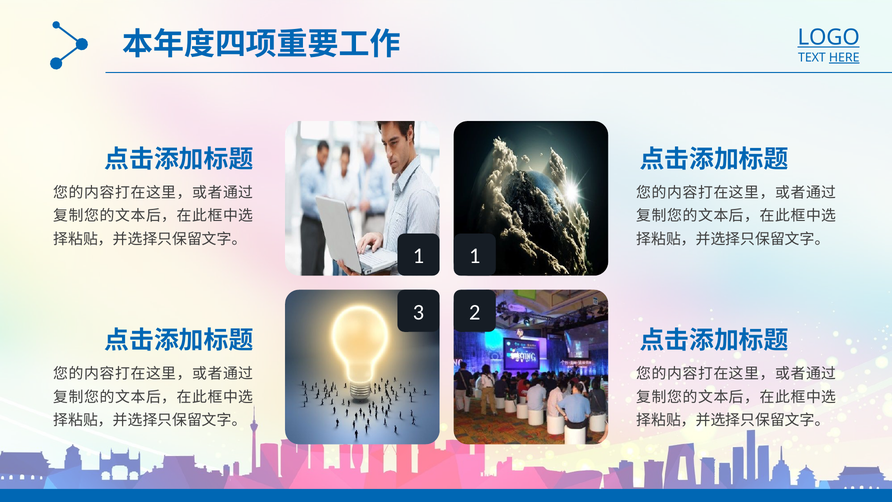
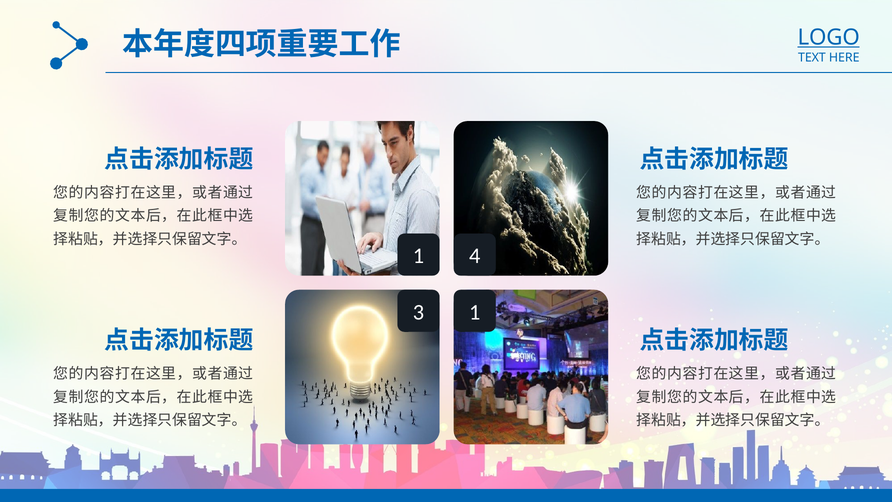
HERE underline: present -> none
1 1: 1 -> 4
3 2: 2 -> 1
